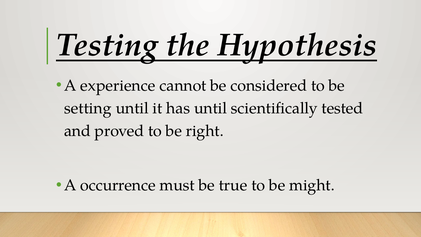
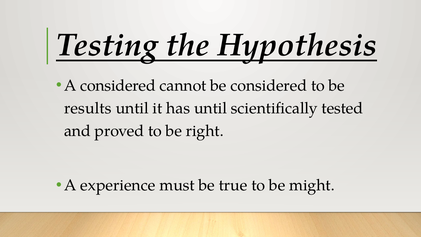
A experience: experience -> considered
setting: setting -> results
occurrence: occurrence -> experience
